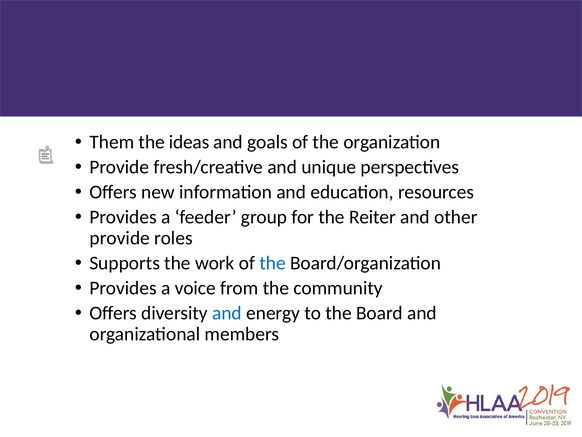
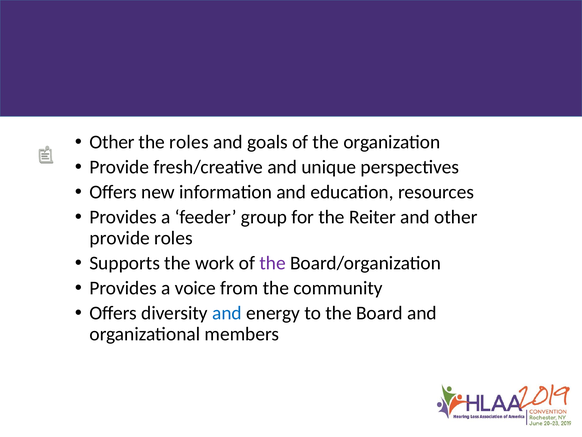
Them at (112, 142): Them -> Other
the ideas: ideas -> roles
the at (273, 263) colour: blue -> purple
